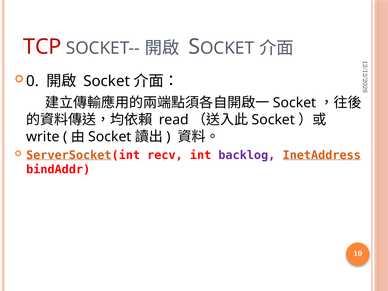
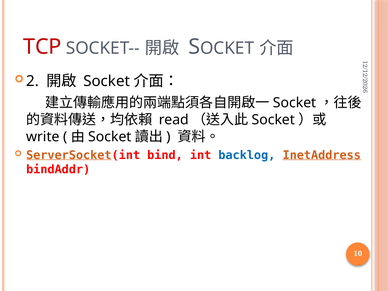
0 at (32, 81): 0 -> 2
recv: recv -> bind
backlog colour: purple -> blue
